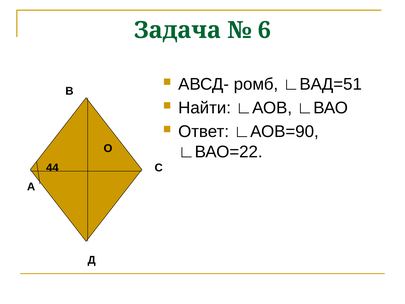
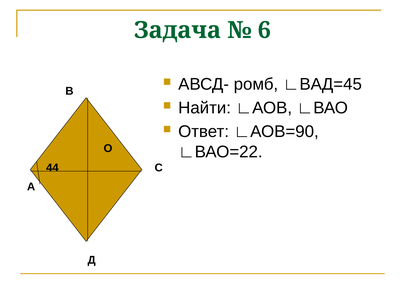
∟ВАД=51: ∟ВАД=51 -> ∟ВАД=45
